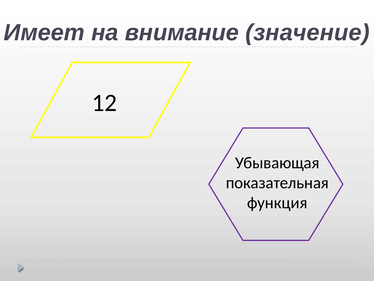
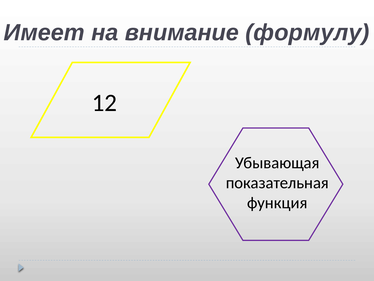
значение: значение -> формулу
